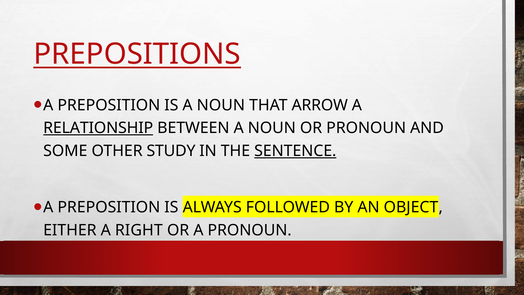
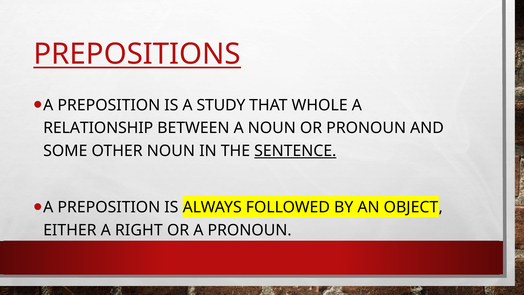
IS A NOUN: NOUN -> STUDY
ARROW: ARROW -> WHOLE
RELATIONSHIP underline: present -> none
OTHER STUDY: STUDY -> NOUN
